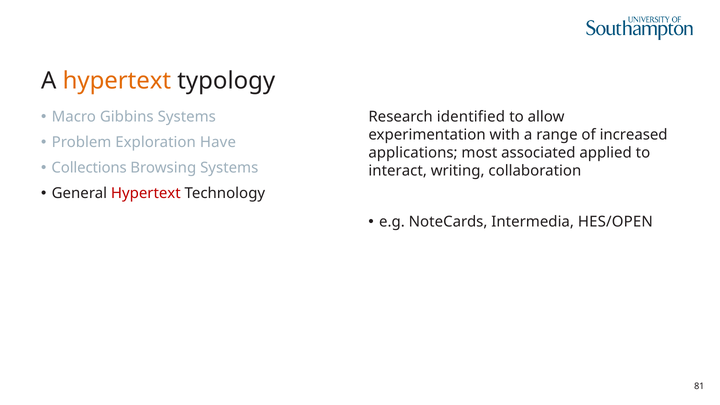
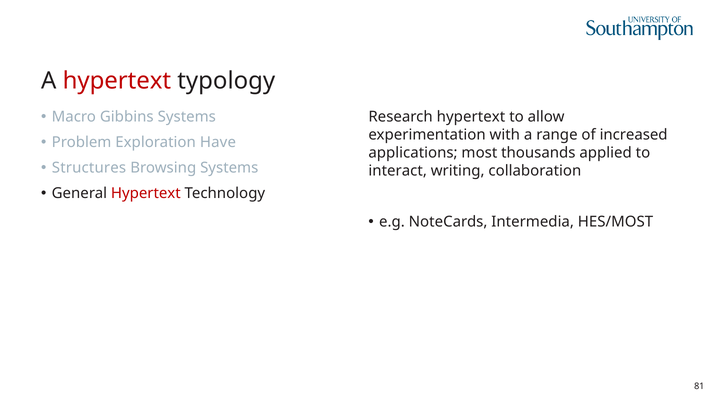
hypertext at (117, 81) colour: orange -> red
Research identified: identified -> hypertext
associated: associated -> thousands
Collections: Collections -> Structures
HES/OPEN: HES/OPEN -> HES/MOST
